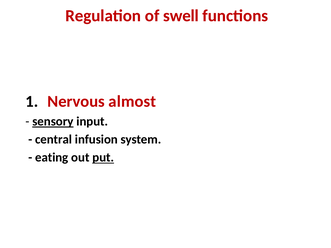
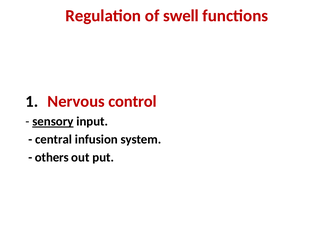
almost: almost -> control
eating: eating -> others
put underline: present -> none
